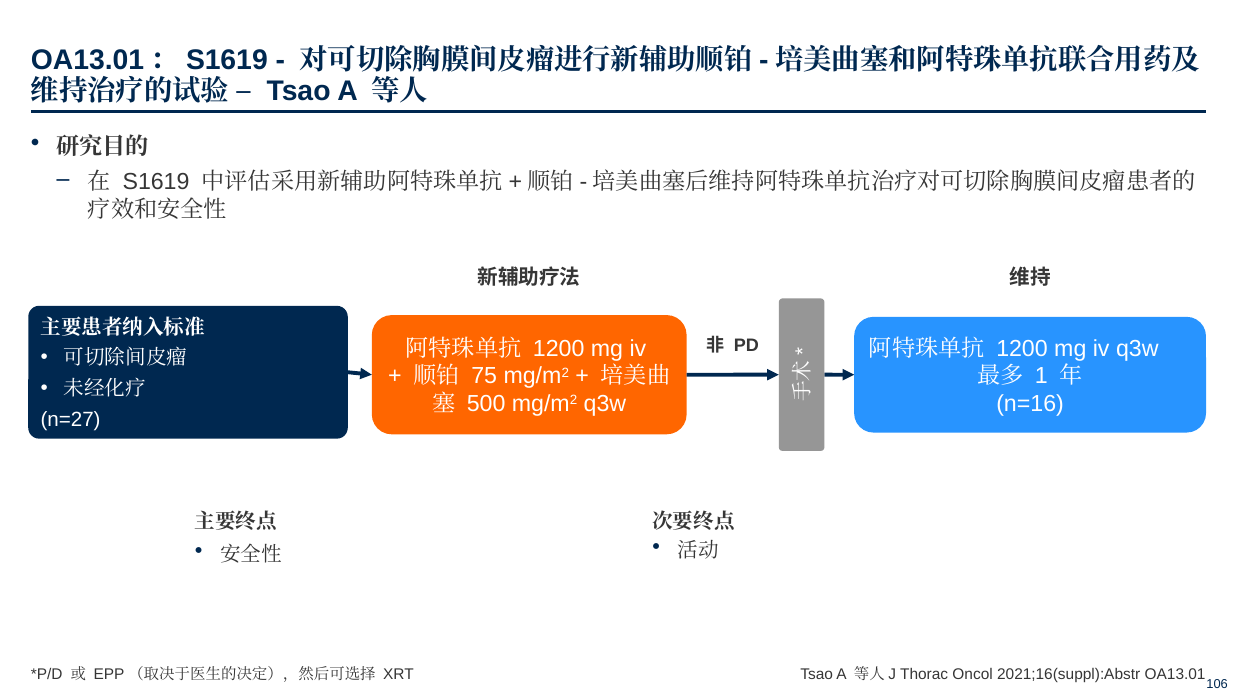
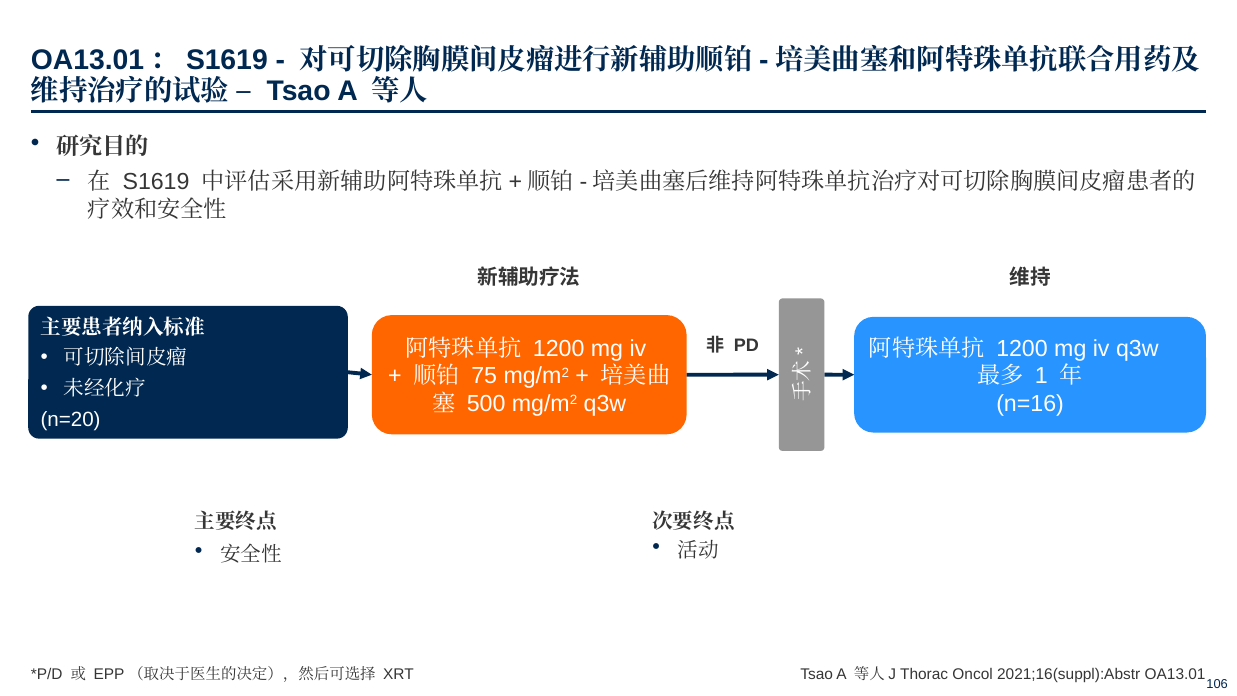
n=27: n=27 -> n=20
